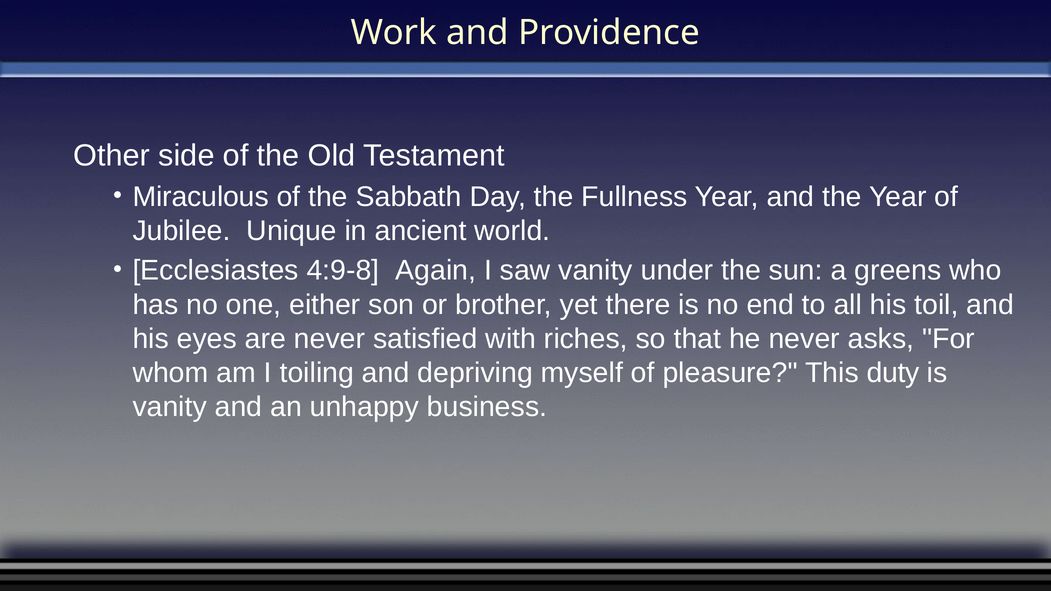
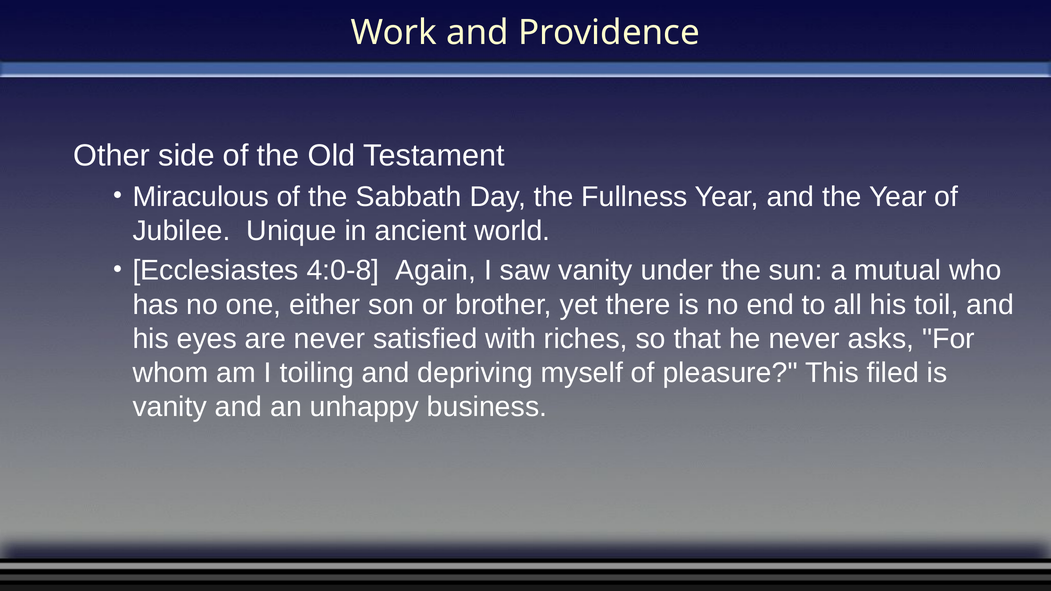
4:9-8: 4:9-8 -> 4:0-8
greens: greens -> mutual
duty: duty -> filed
